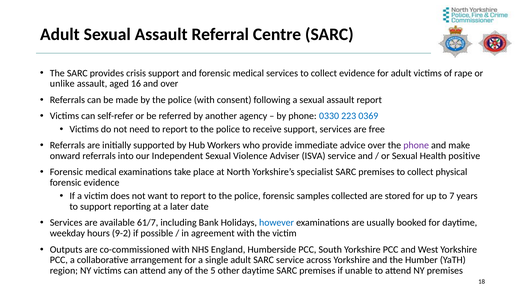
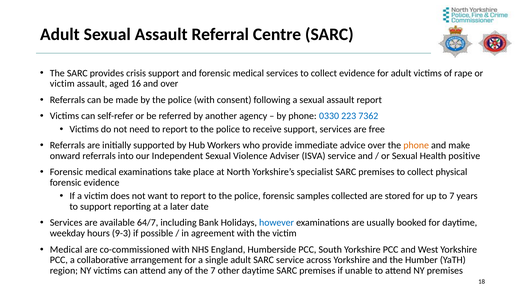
unlike at (62, 84): unlike -> victim
0369: 0369 -> 7362
phone at (416, 146) colour: purple -> orange
61/7: 61/7 -> 64/7
9-2: 9-2 -> 9-3
Outputs at (66, 250): Outputs -> Medical
the 5: 5 -> 7
